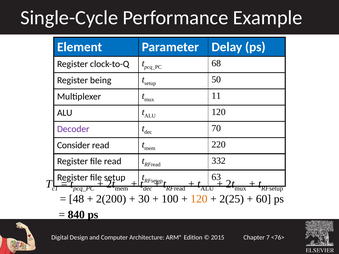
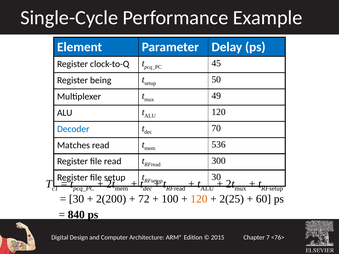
68: 68 -> 45
11: 11 -> 49
Decoder colour: purple -> blue
Consider: Consider -> Matches
220: 220 -> 536
332: 332 -> 300
63 at (216, 177): 63 -> 30
48 at (77, 199): 48 -> 30
30: 30 -> 72
